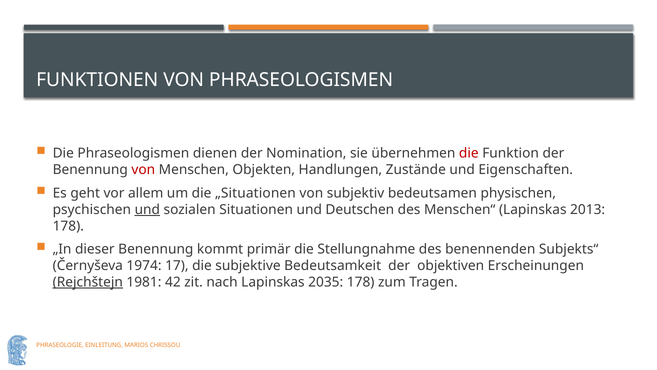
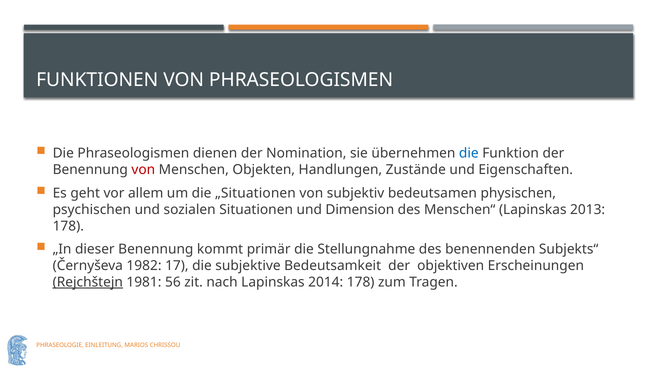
die at (469, 153) colour: red -> blue
und at (147, 209) underline: present -> none
Deutschen: Deutschen -> Dimension
1974: 1974 -> 1982
42: 42 -> 56
2035: 2035 -> 2014
